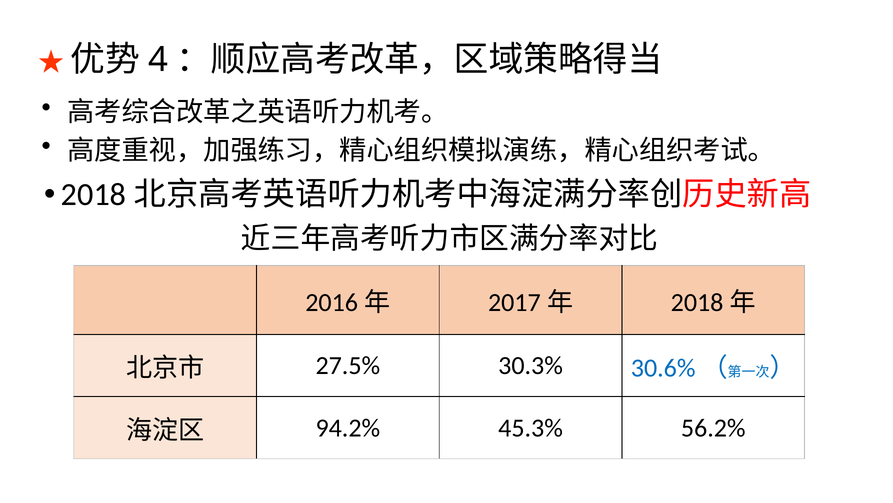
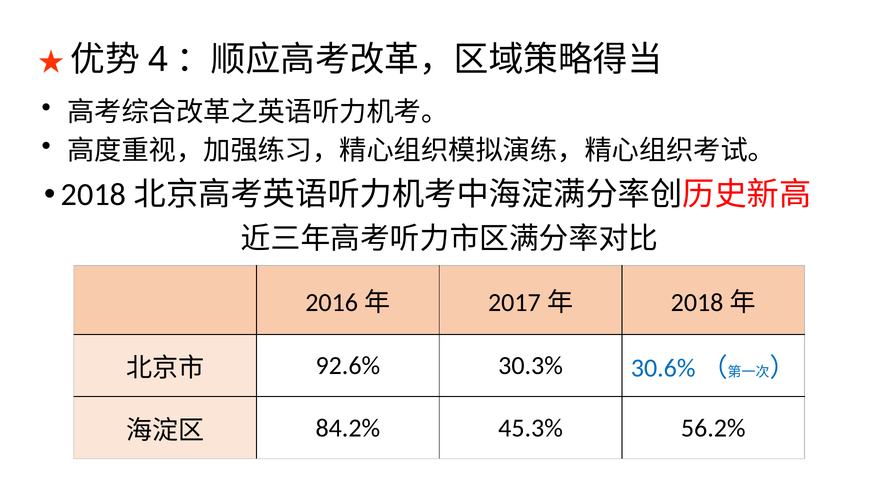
27.5%: 27.5% -> 92.6%
94.2%: 94.2% -> 84.2%
